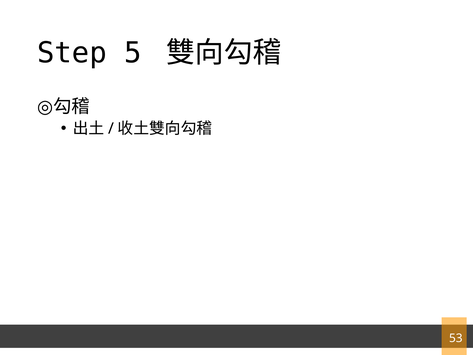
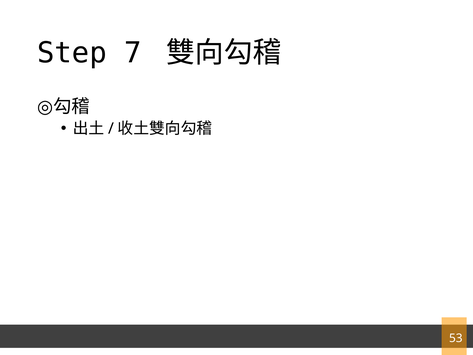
5: 5 -> 7
